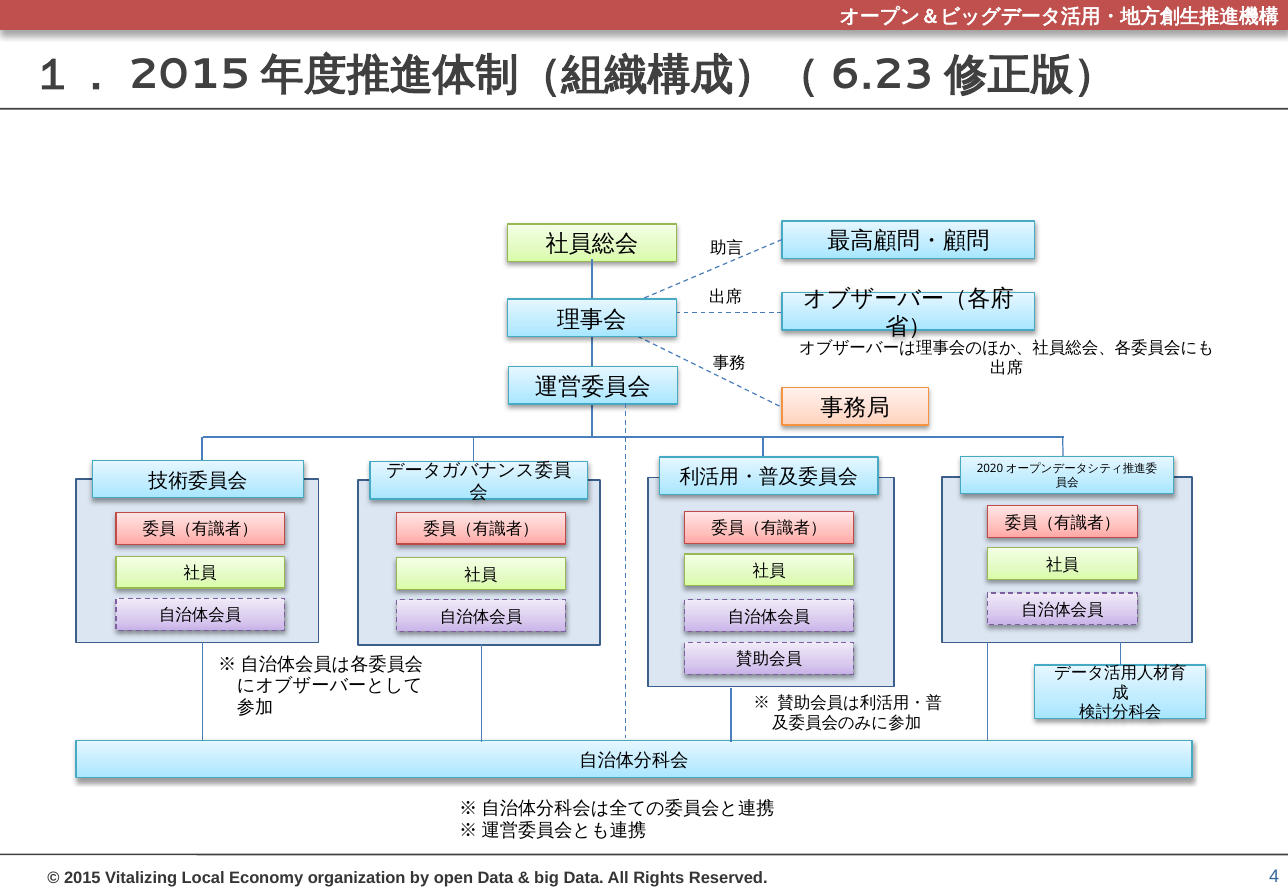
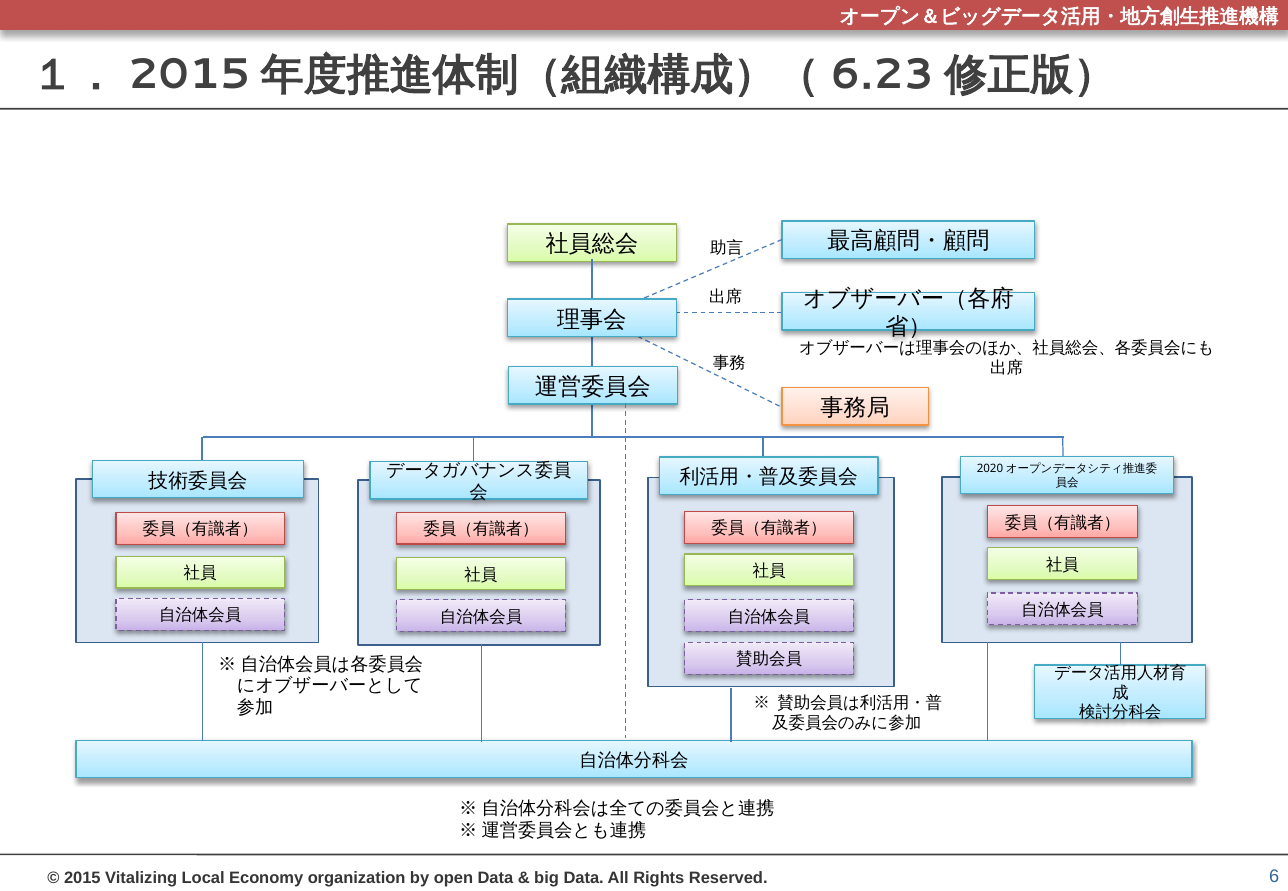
4: 4 -> 6
